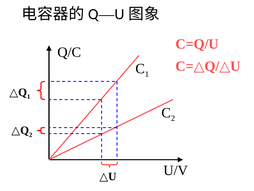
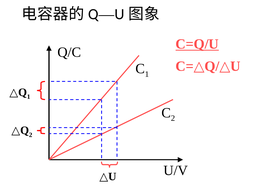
C=Q/U underline: none -> present
